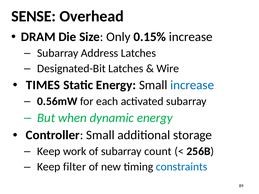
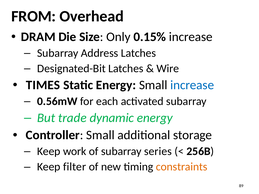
SENSE: SENSE -> FROM
when: when -> trade
count: count -> series
constraints colour: blue -> orange
